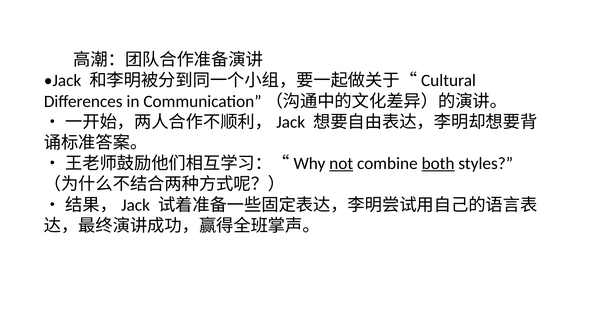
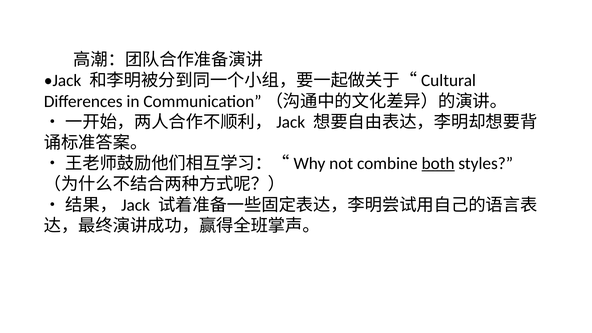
not underline: present -> none
